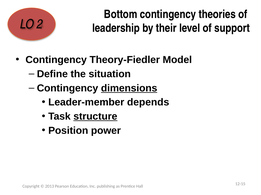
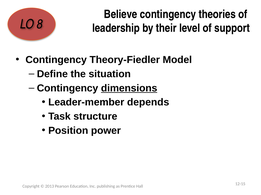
Bottom: Bottom -> Believe
2: 2 -> 8
structure underline: present -> none
